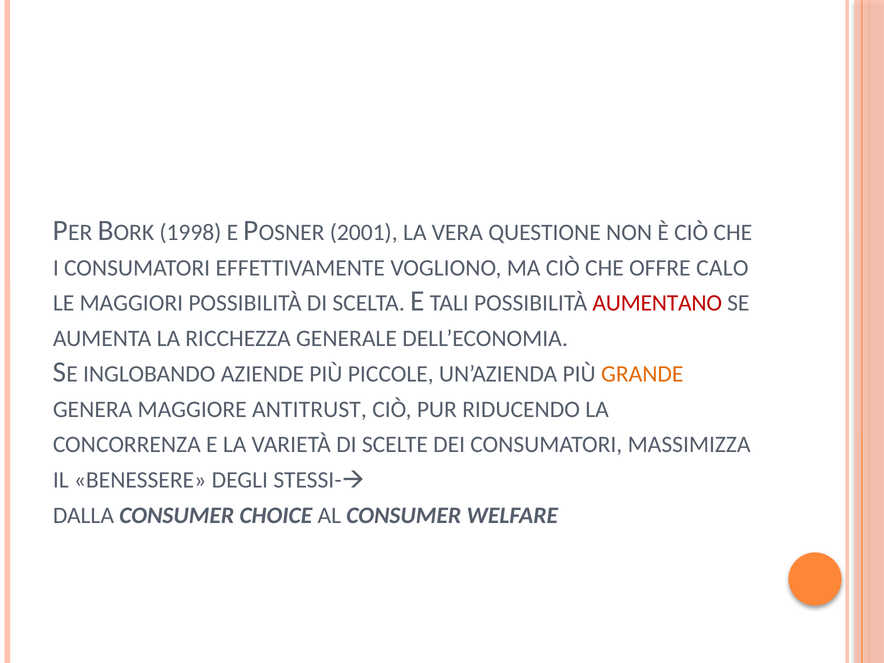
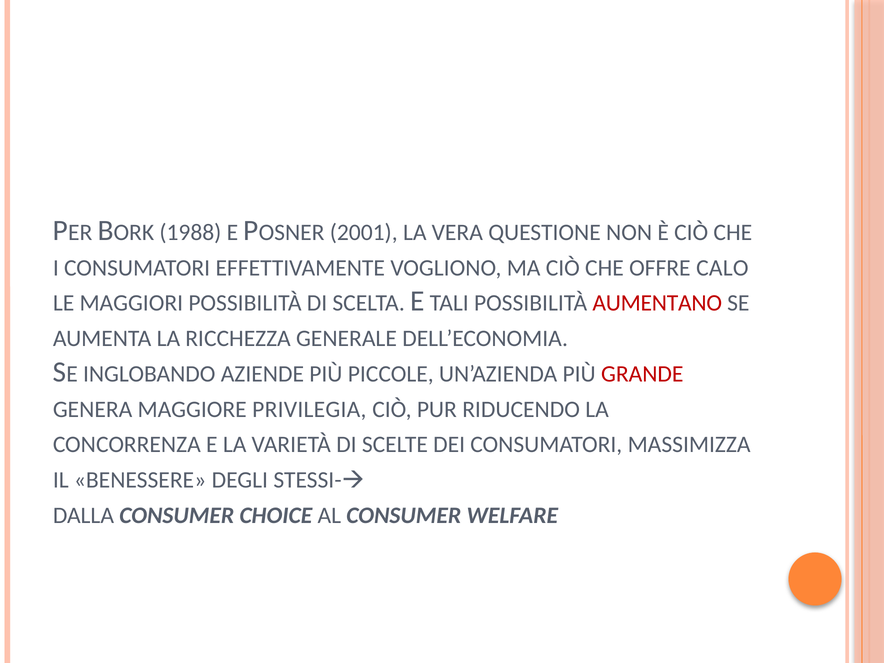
1998: 1998 -> 1988
GRANDE colour: orange -> red
ANTITRUST: ANTITRUST -> PRIVILEGIA
